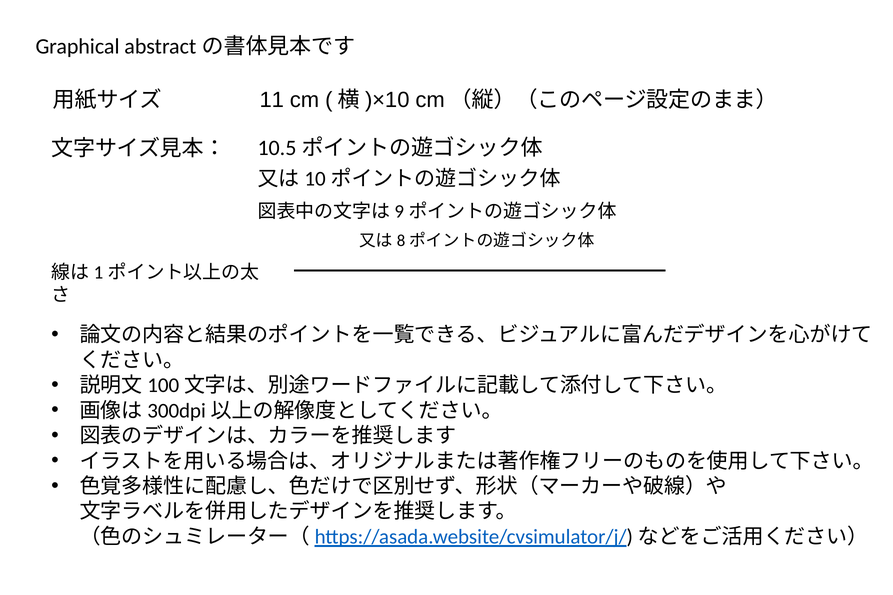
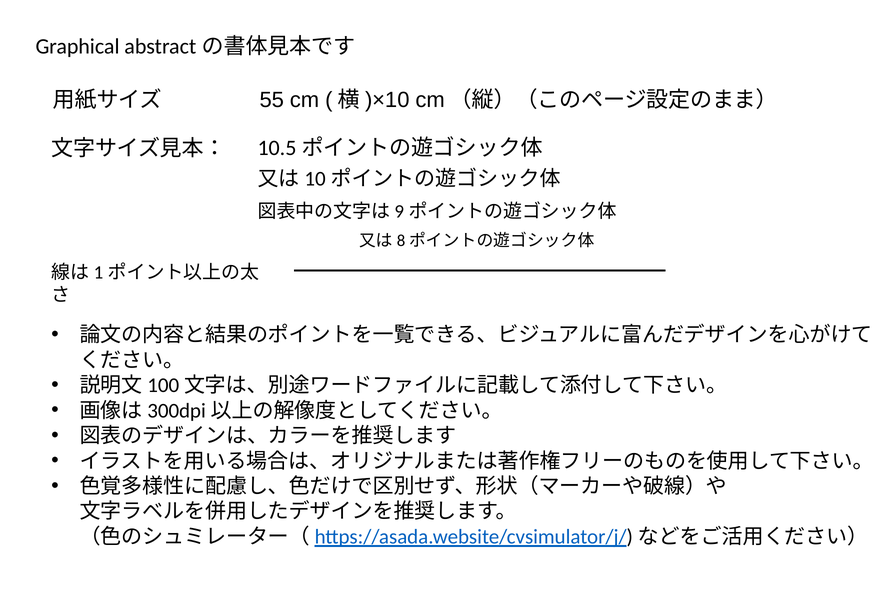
11: 11 -> 55
